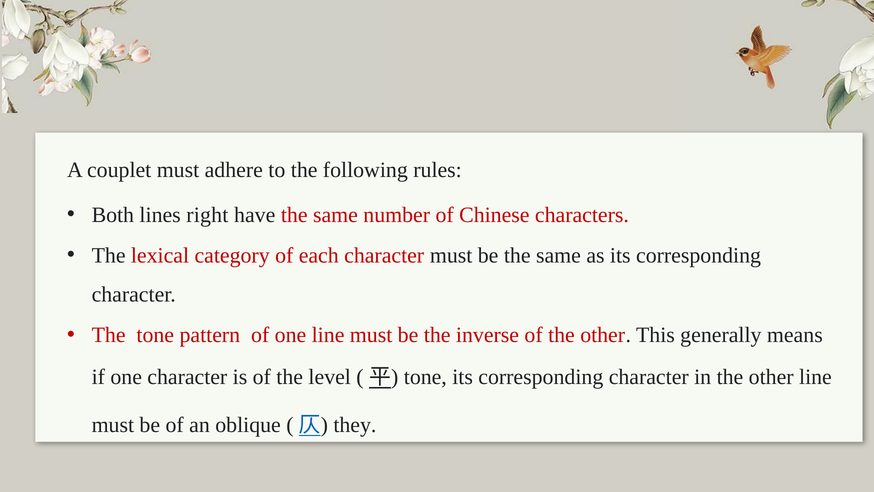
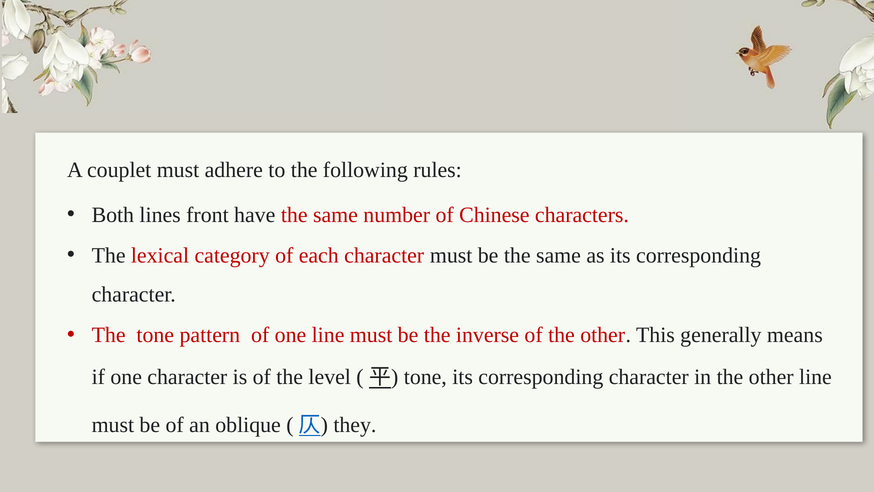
right: right -> front
